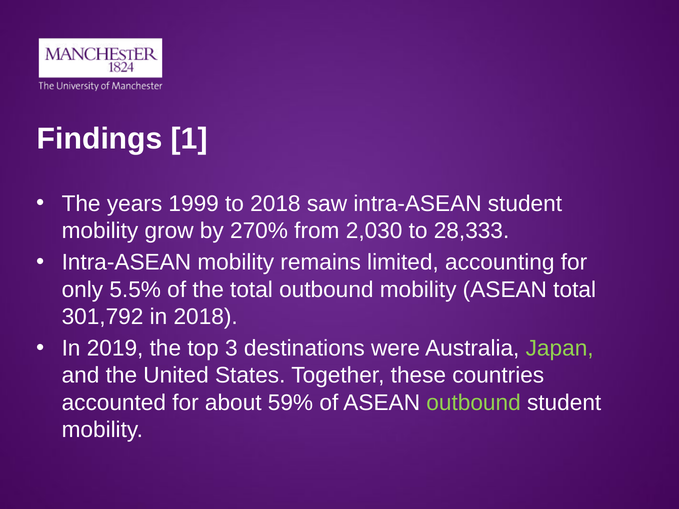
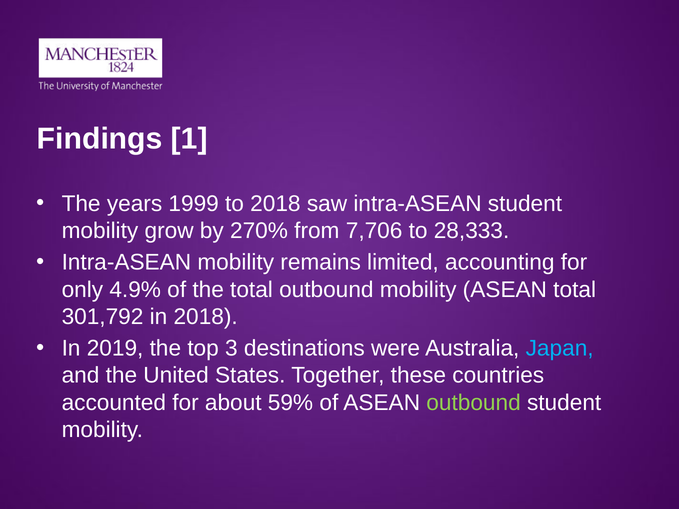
2,030: 2,030 -> 7,706
5.5%: 5.5% -> 4.9%
Japan colour: light green -> light blue
